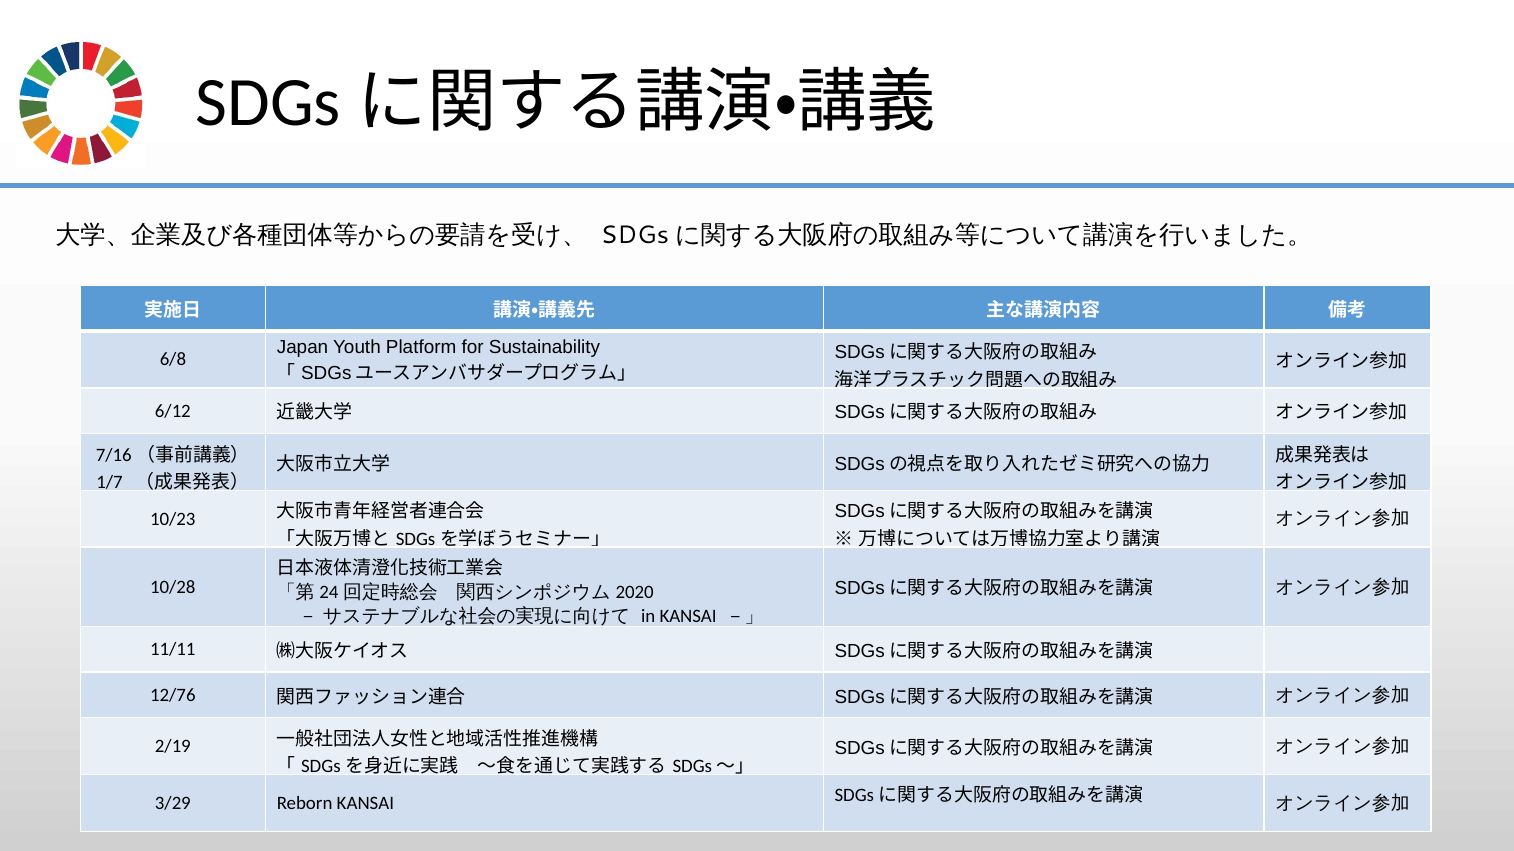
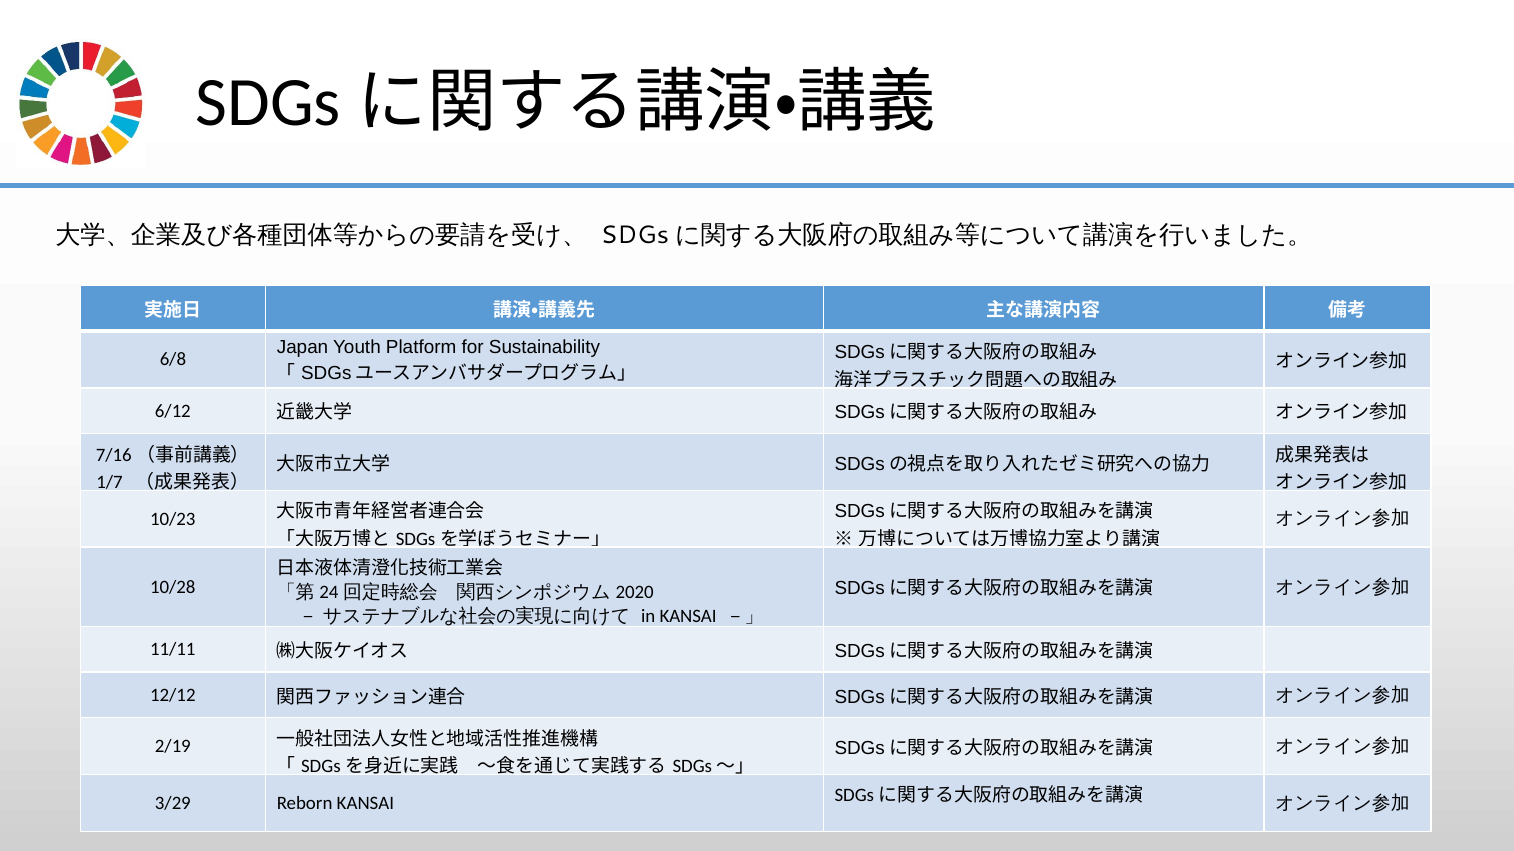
12/76: 12/76 -> 12/12
